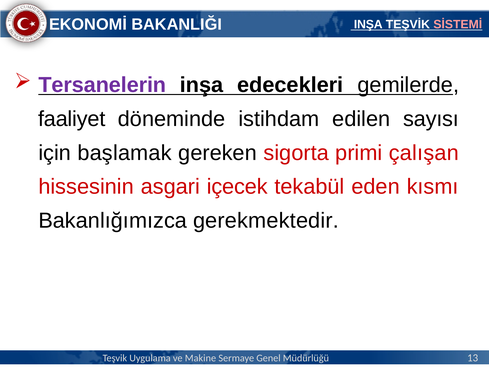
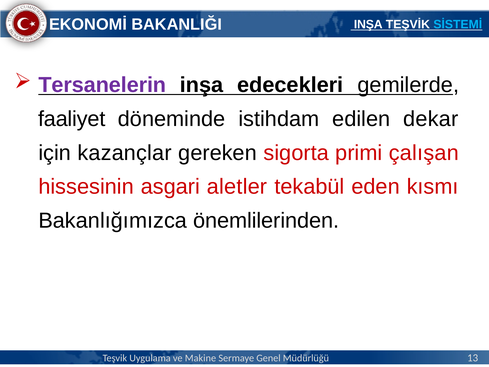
SİSTEMİ colour: pink -> light blue
sayısı: sayısı -> dekar
başlamak: başlamak -> kazançlar
içecek: içecek -> aletler
gerekmektedir: gerekmektedir -> önemlilerinden
